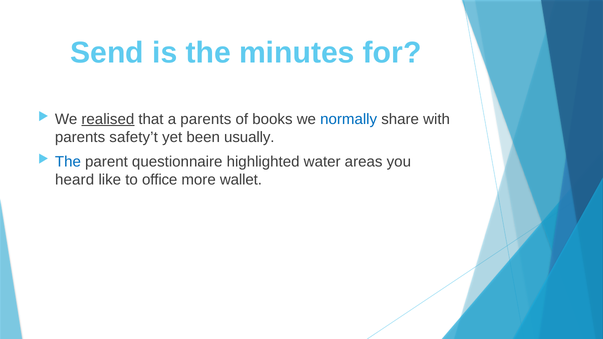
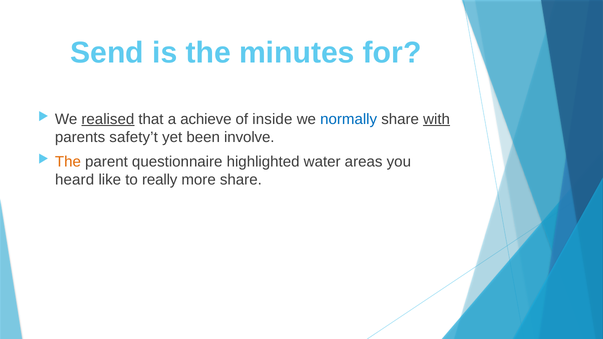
a parents: parents -> achieve
books: books -> inside
with underline: none -> present
usually: usually -> involve
The at (68, 162) colour: blue -> orange
office: office -> really
more wallet: wallet -> share
